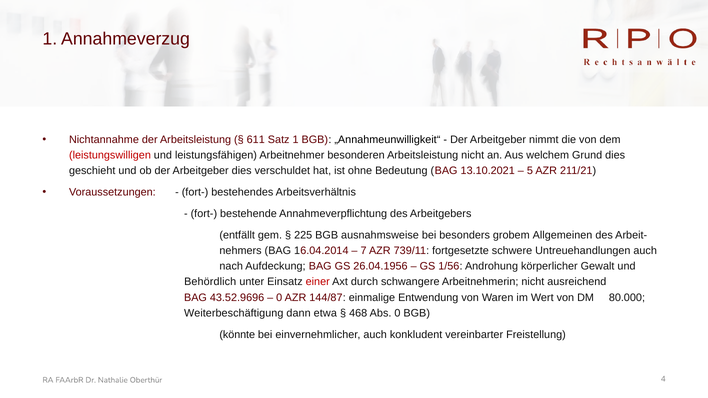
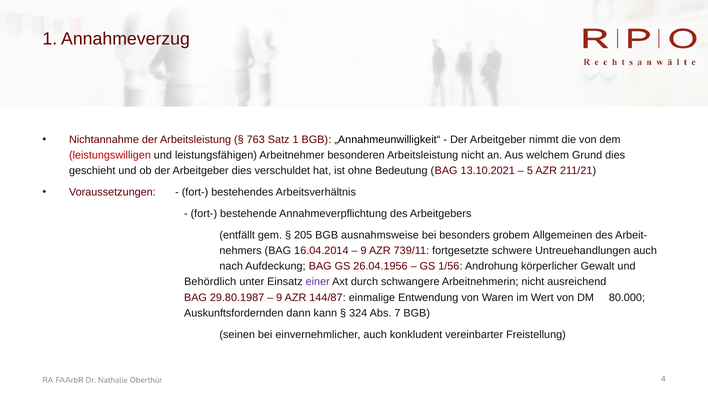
611: 611 -> 763
225: 225 -> 205
7 at (364, 251): 7 -> 9
einer colour: red -> purple
43.52.9696: 43.52.9696 -> 29.80.1987
0 at (279, 298): 0 -> 9
Weiterbeschäftigung: Weiterbeschäftigung -> Auskunftsfordernden
etwa: etwa -> kann
468: 468 -> 324
Abs 0: 0 -> 7
könnte: könnte -> seinen
